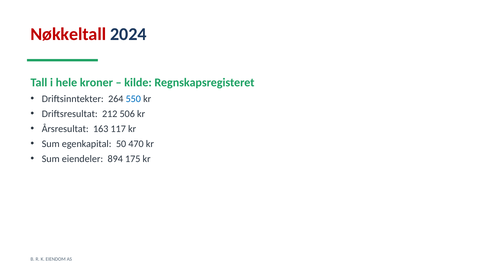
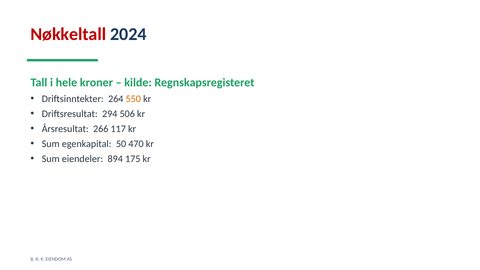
550 colour: blue -> orange
212: 212 -> 294
163: 163 -> 266
